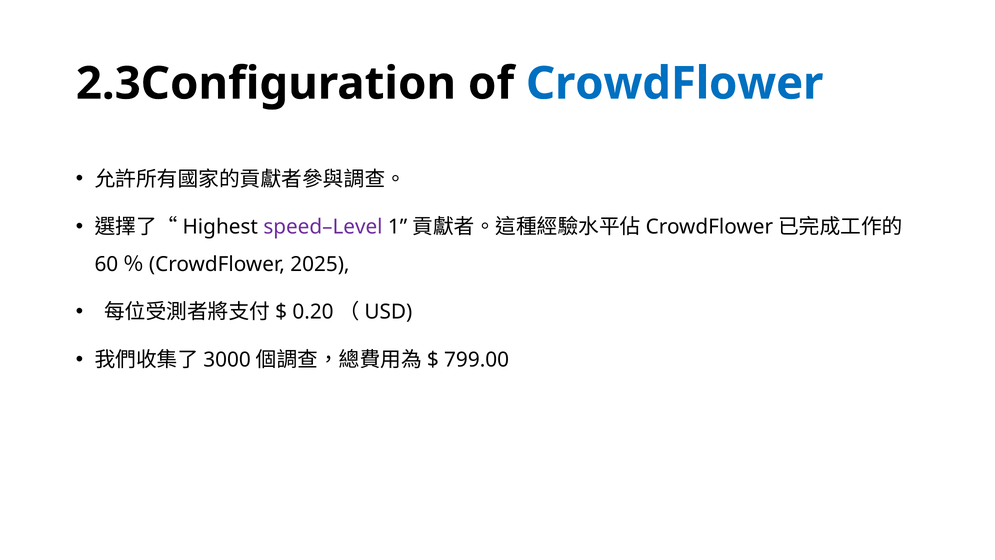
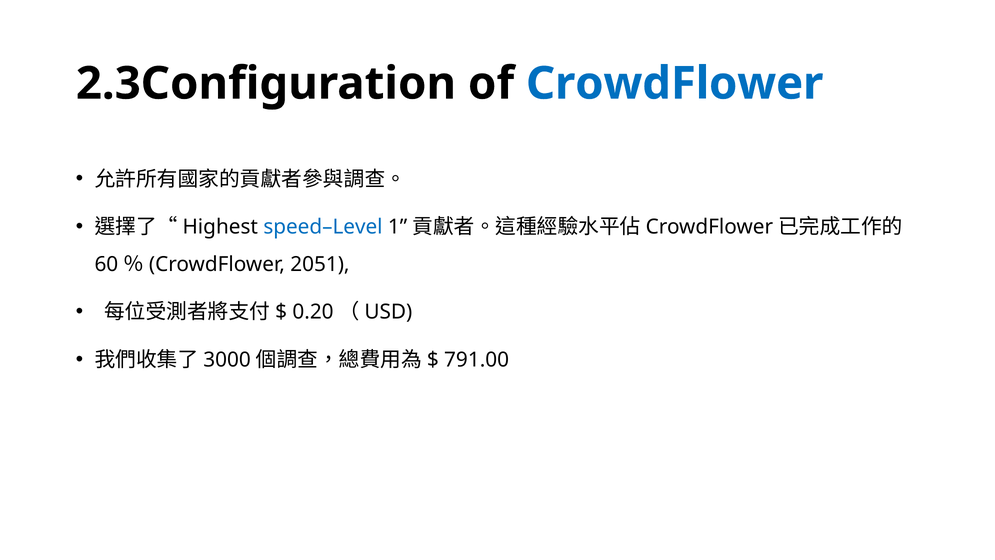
speed–Level colour: purple -> blue
2025: 2025 -> 2051
799.00: 799.00 -> 791.00
